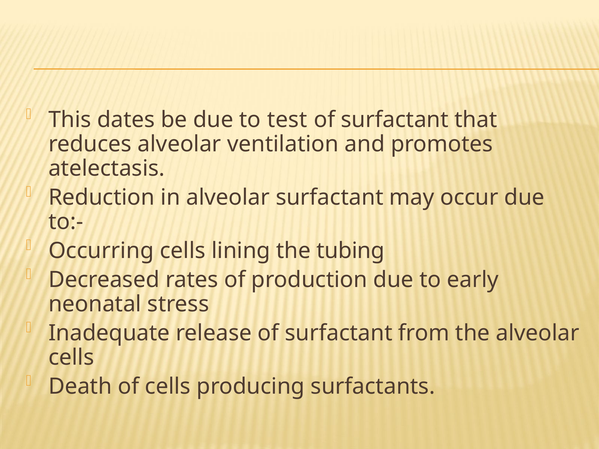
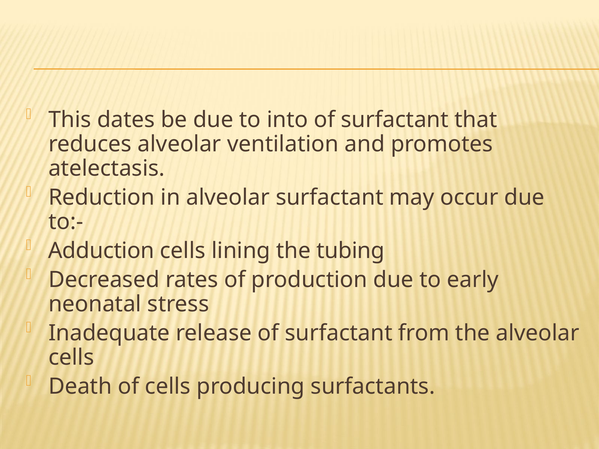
test: test -> into
Occurring: Occurring -> Adduction
